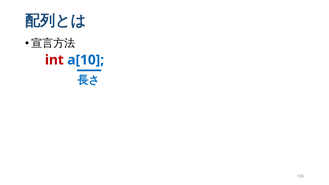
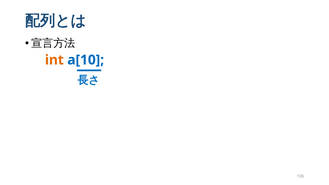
int colour: red -> orange
